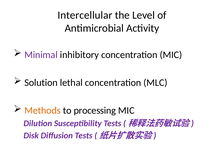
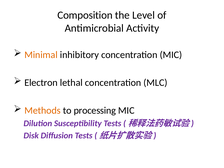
Intercellular: Intercellular -> Composition
Minimal colour: purple -> orange
Solution: Solution -> Electron
